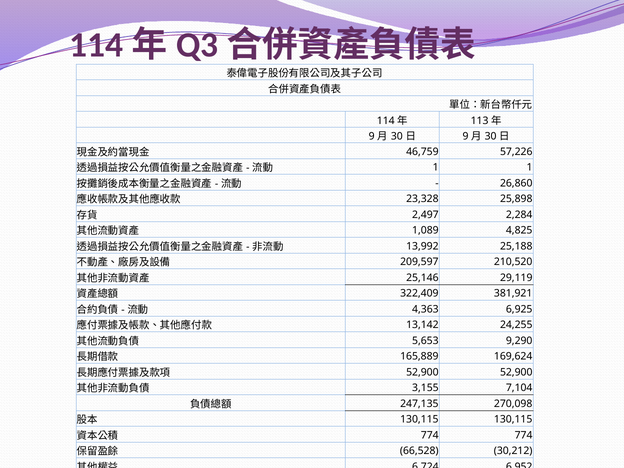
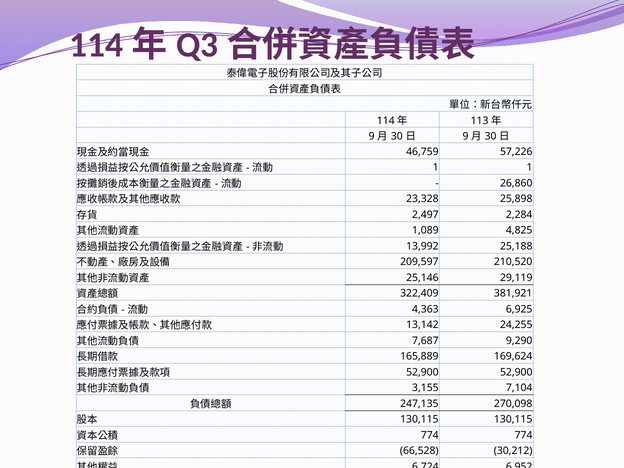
5,653: 5,653 -> 7,687
